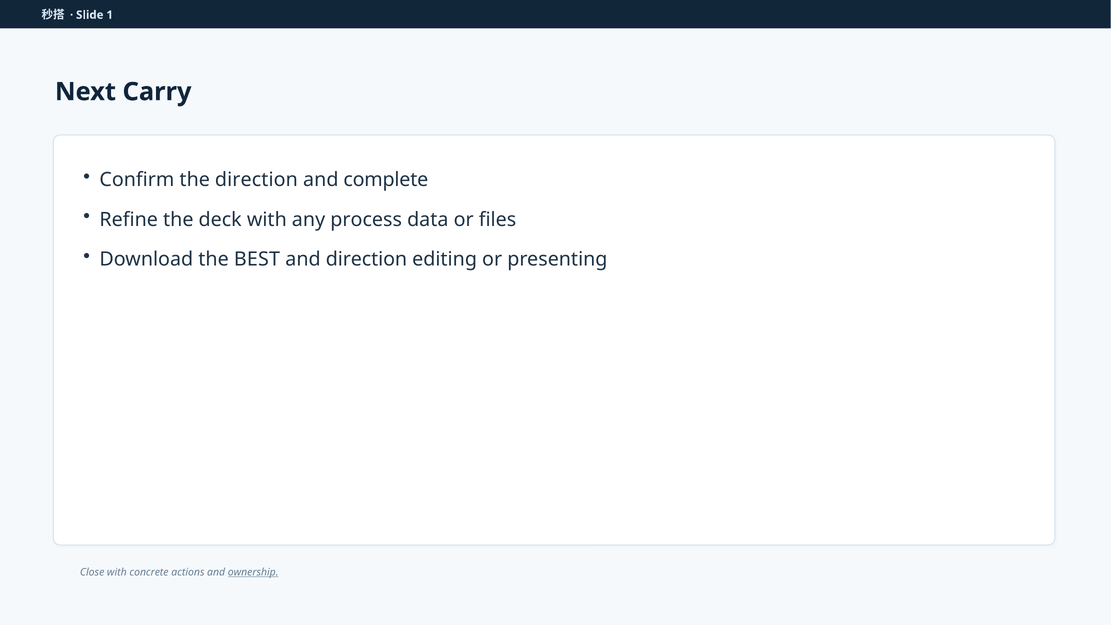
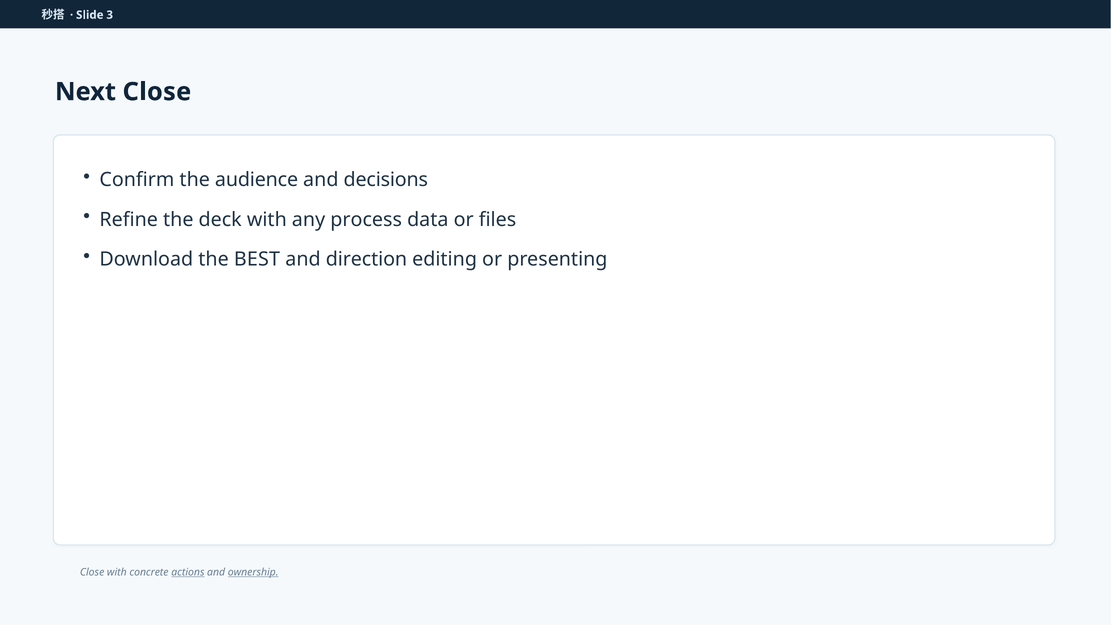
1: 1 -> 3
Next Carry: Carry -> Close
the direction: direction -> audience
complete: complete -> decisions
actions underline: none -> present
